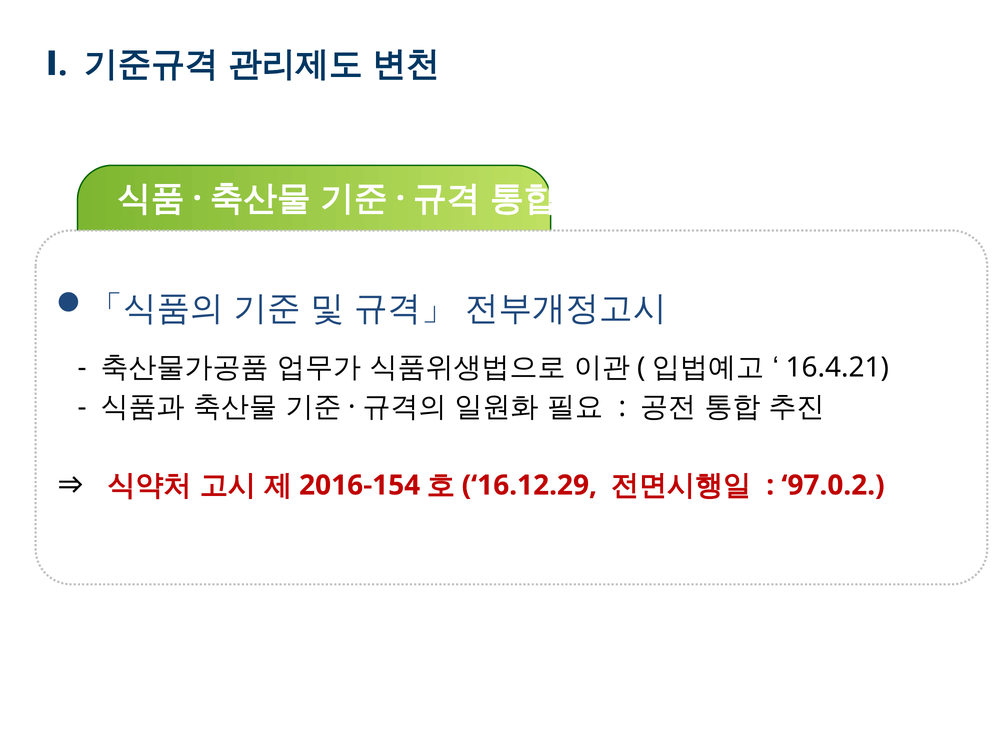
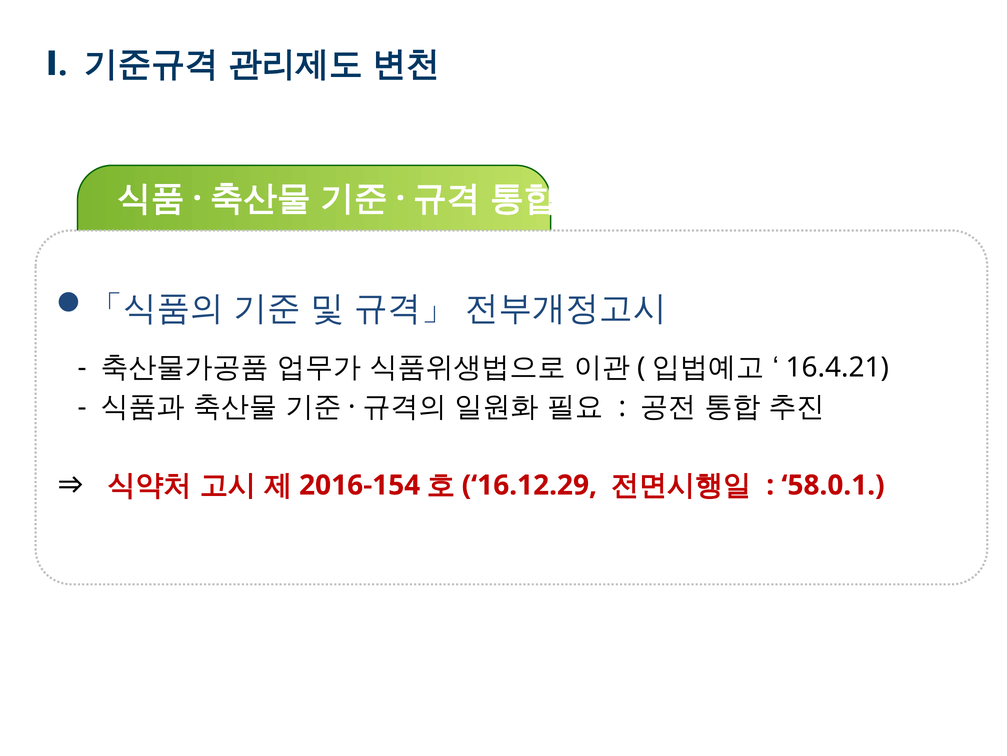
97.0.2: 97.0.2 -> 58.0.1
